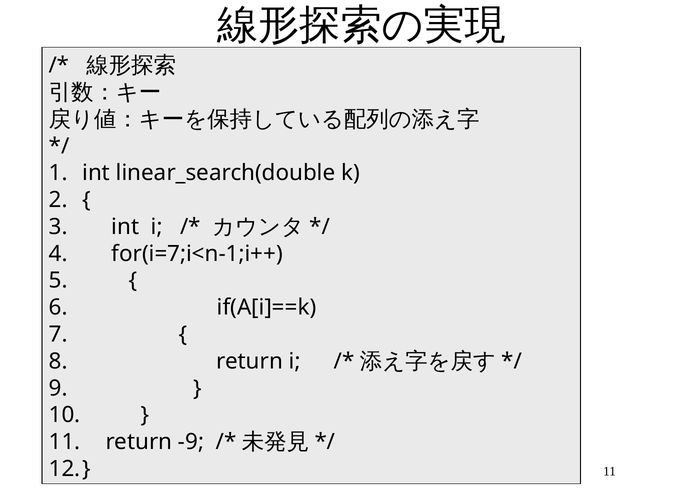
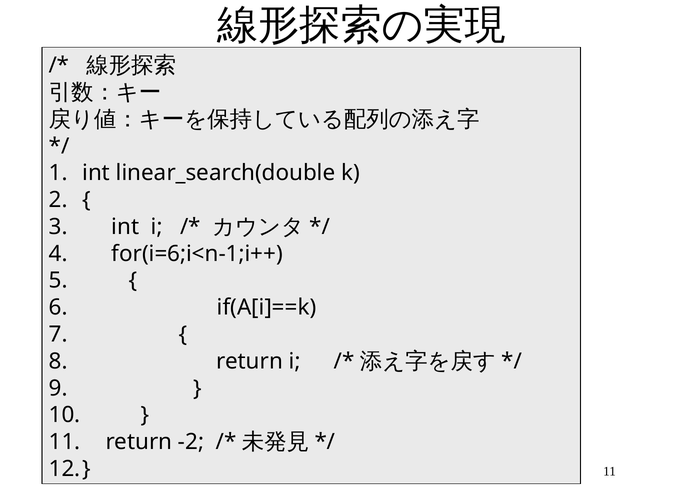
for(i=7;i<n-1;i++: for(i=7;i<n-1;i++ -> for(i=6;i<n-1;i++
-9: -9 -> -2
